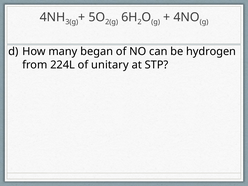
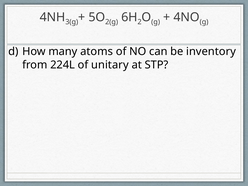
began: began -> atoms
hydrogen: hydrogen -> inventory
